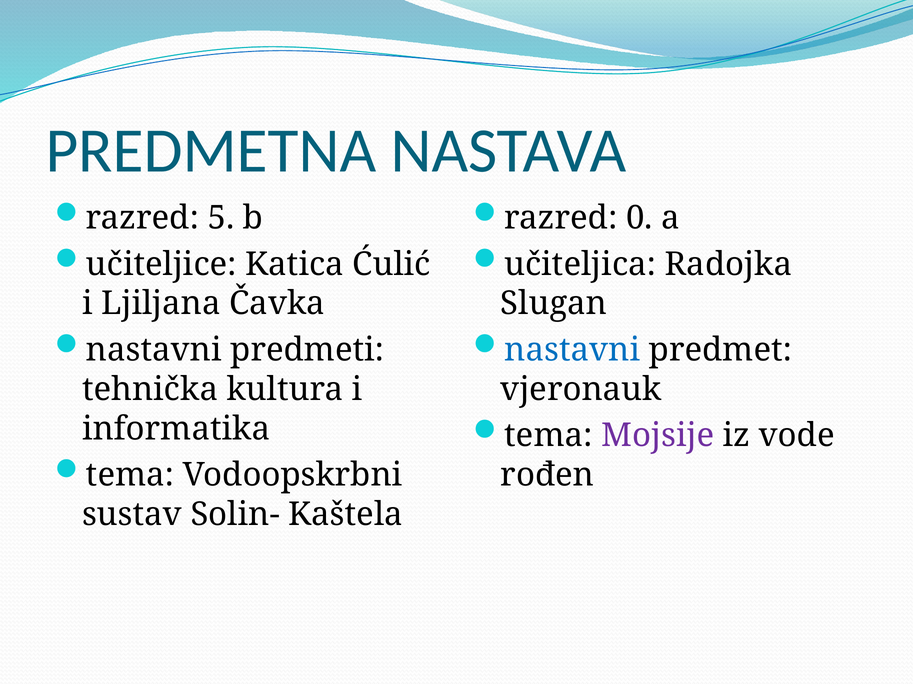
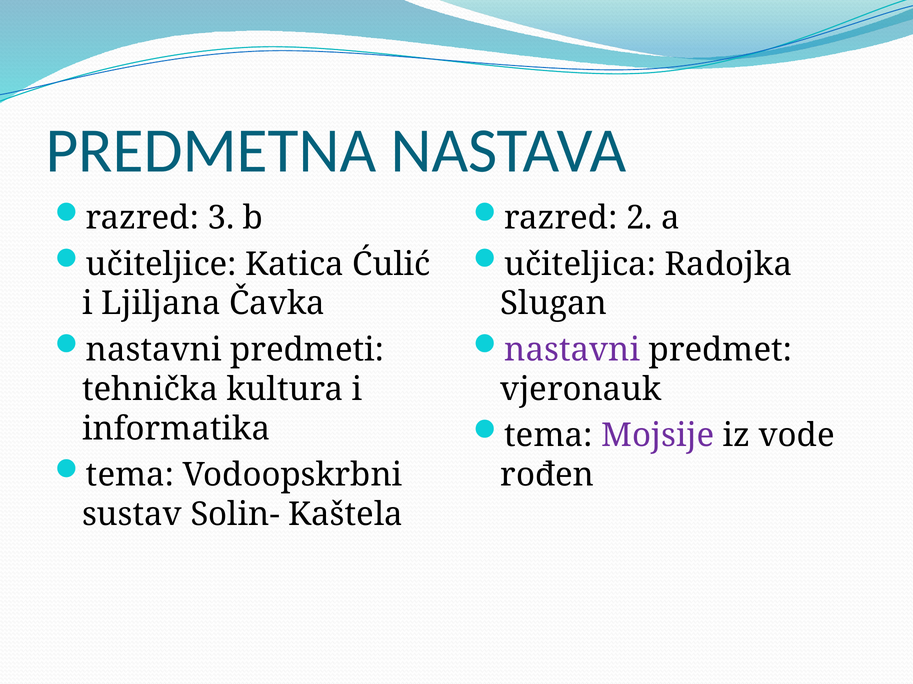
5: 5 -> 3
0: 0 -> 2
nastavni at (572, 350) colour: blue -> purple
